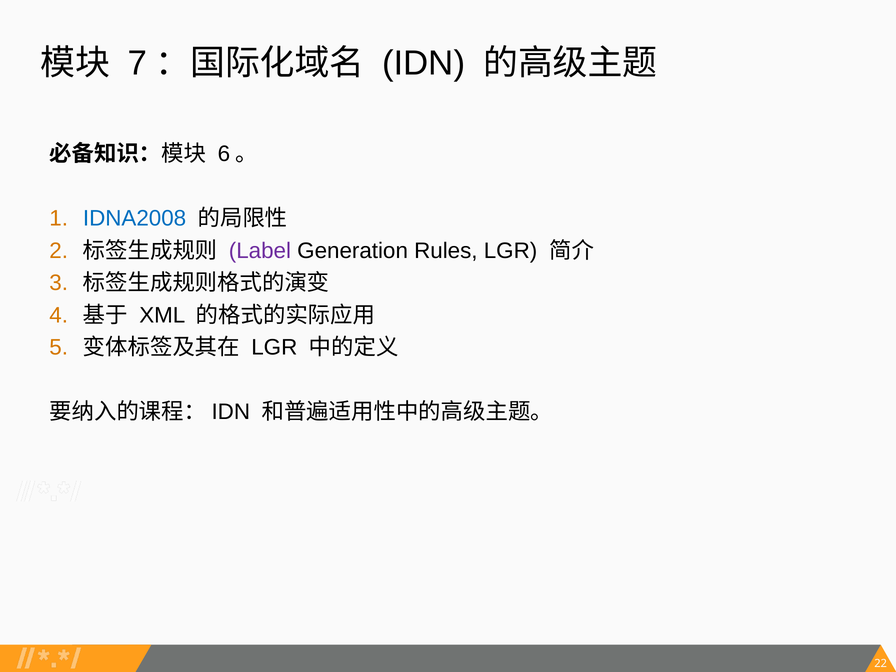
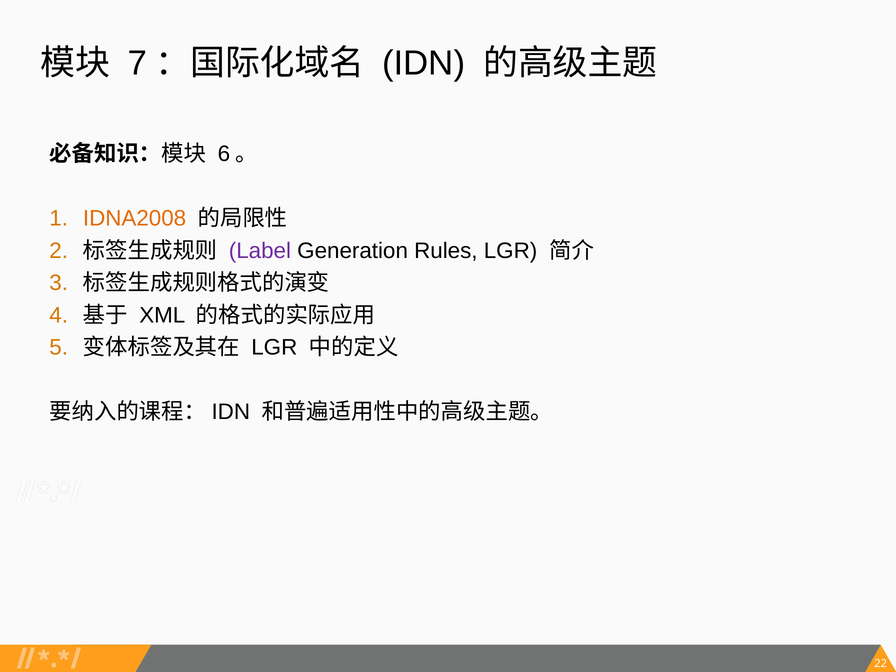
IDNA2008 colour: blue -> orange
